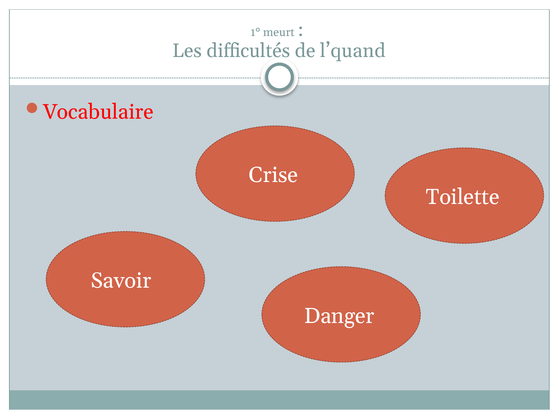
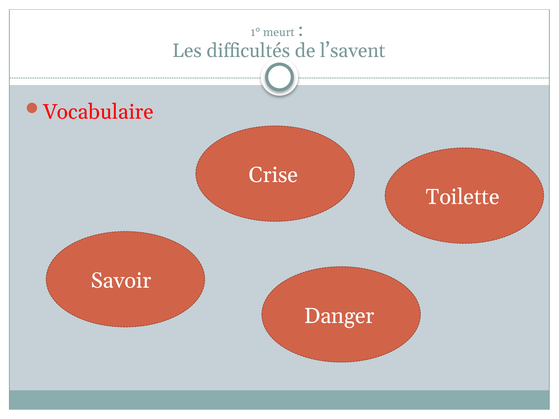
l’quand: l’quand -> l’savent
